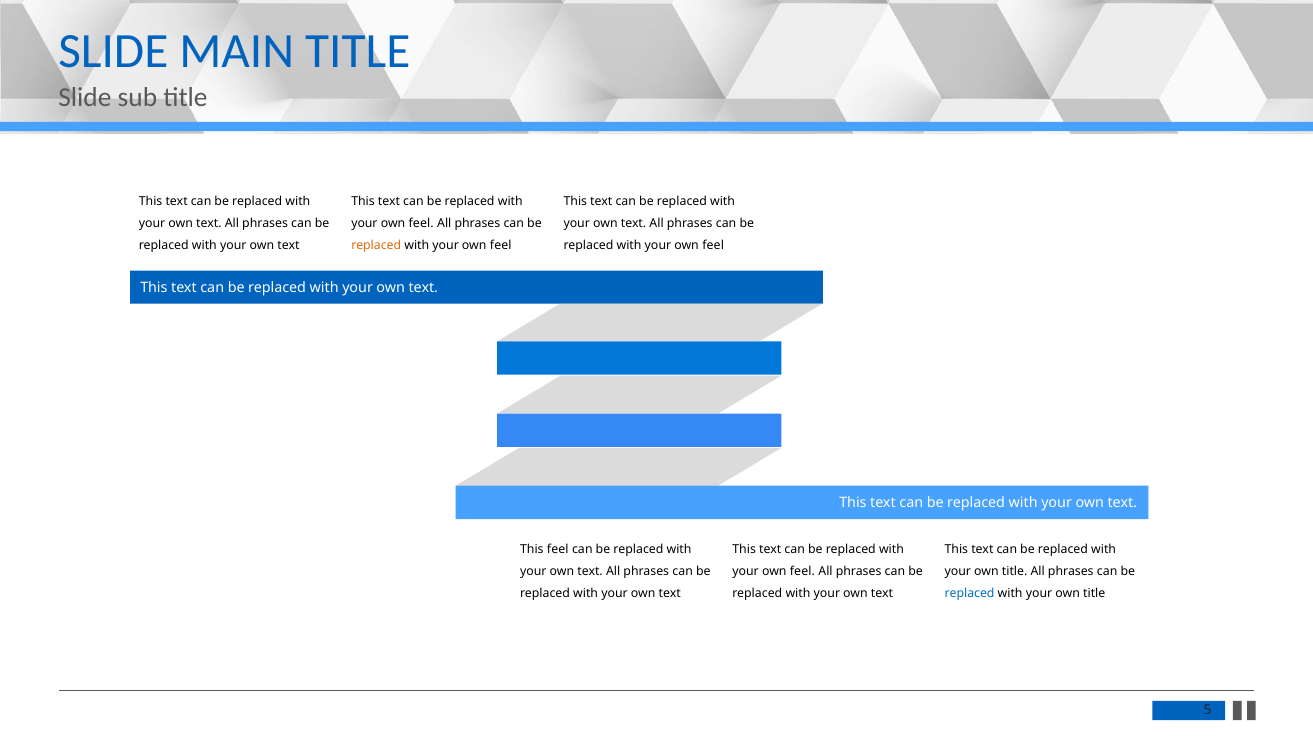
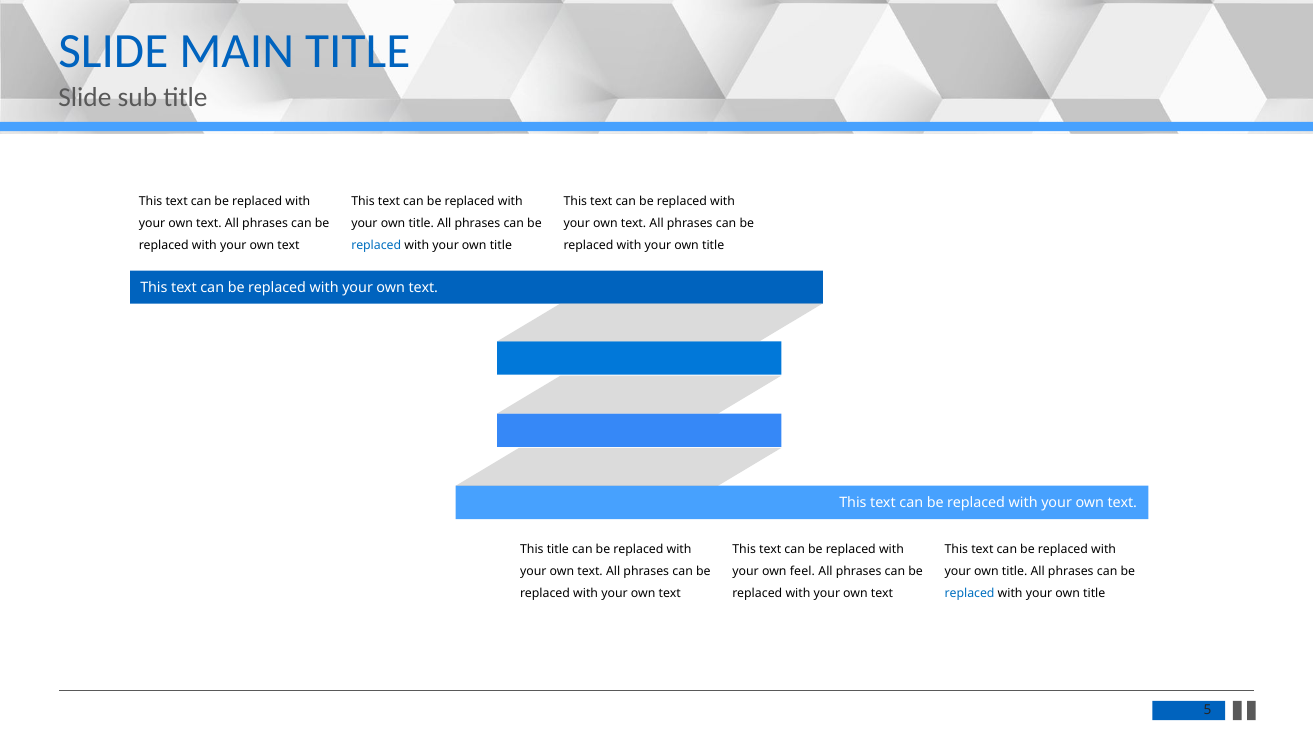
feel at (421, 223): feel -> title
replaced at (376, 245) colour: orange -> blue
feel at (501, 245): feel -> title
feel at (713, 245): feel -> title
This feel: feel -> title
